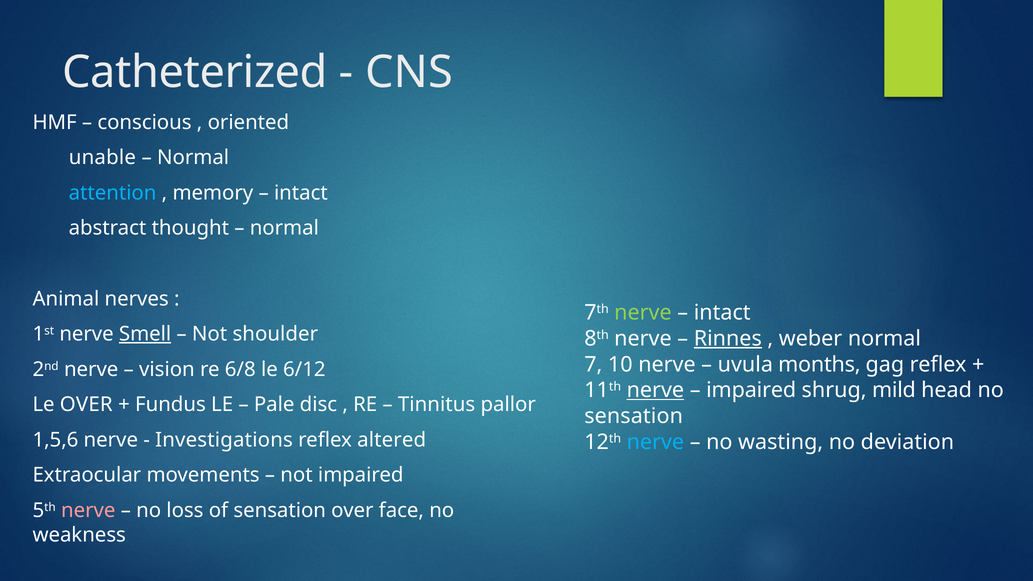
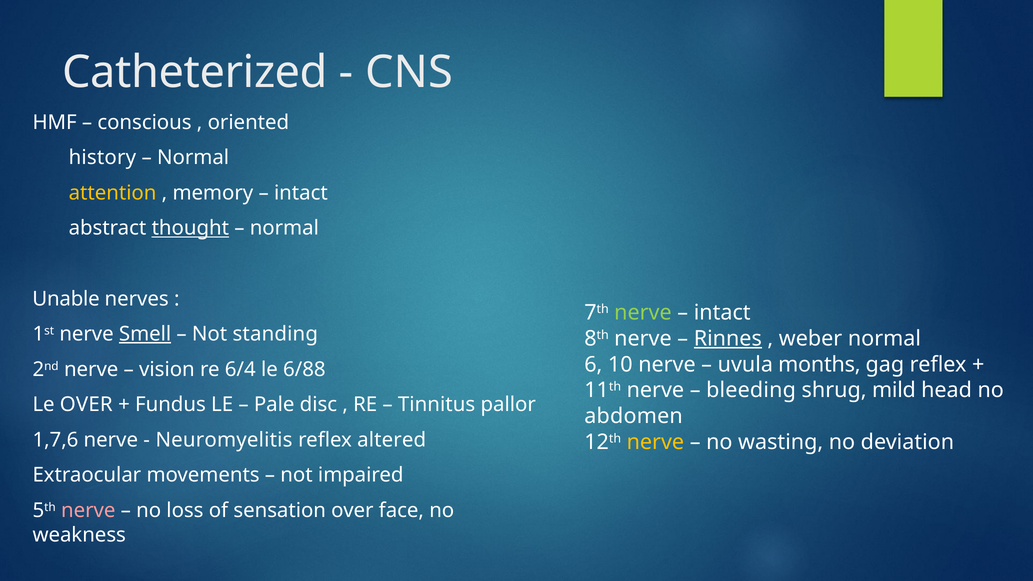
unable: unable -> history
attention colour: light blue -> yellow
thought underline: none -> present
Animal: Animal -> Unable
shoulder: shoulder -> standing
7: 7 -> 6
6/8: 6/8 -> 6/4
6/12: 6/12 -> 6/88
nerve at (655, 390) underline: present -> none
impaired at (751, 390): impaired -> bleeding
sensation at (634, 416): sensation -> abdomen
1,5,6: 1,5,6 -> 1,7,6
Investigations: Investigations -> Neuromyelitis
nerve at (655, 442) colour: light blue -> yellow
